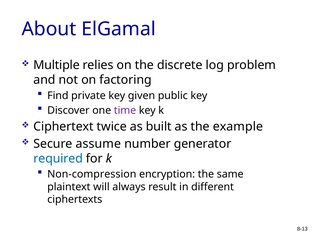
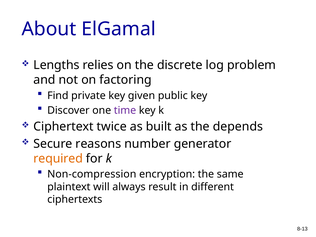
Multiple: Multiple -> Lengths
example: example -> depends
assume: assume -> reasons
required colour: blue -> orange
